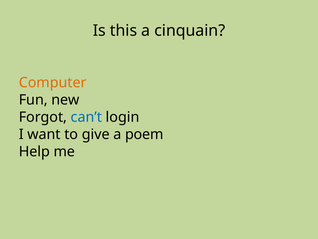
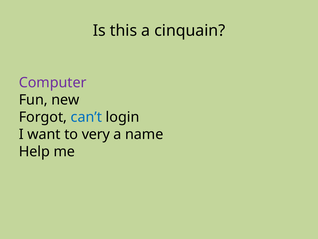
Computer colour: orange -> purple
give: give -> very
poem: poem -> name
